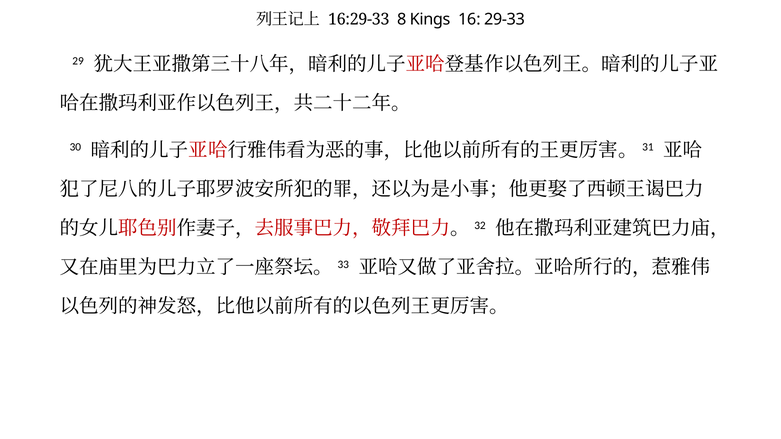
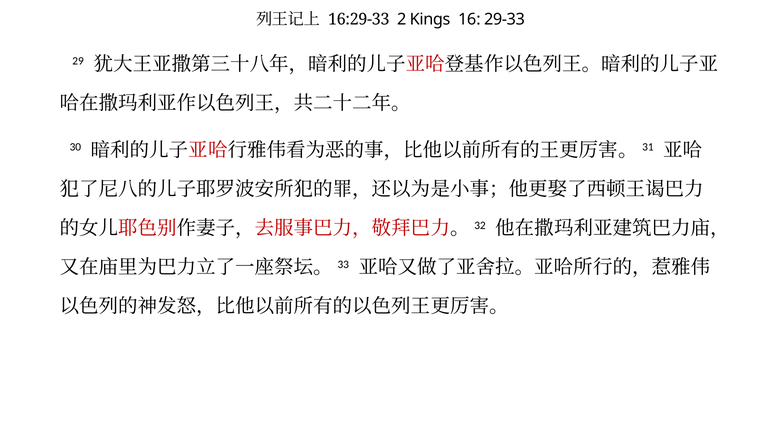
8: 8 -> 2
